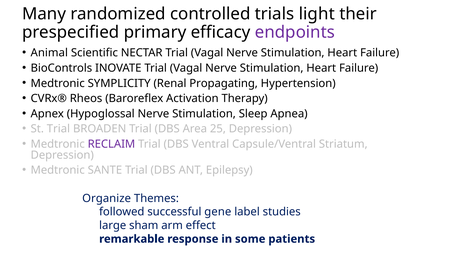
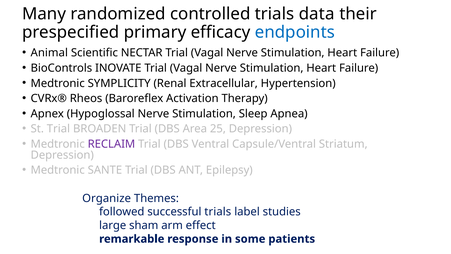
light: light -> data
endpoints colour: purple -> blue
Propagating: Propagating -> Extracellular
successful gene: gene -> trials
